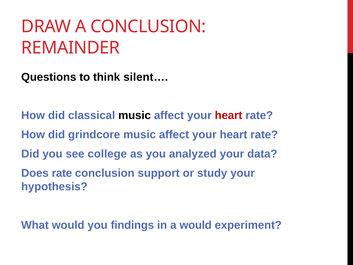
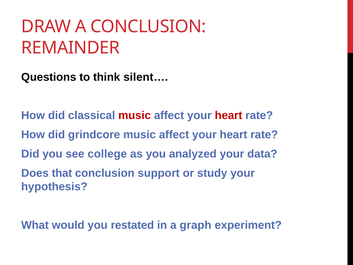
music at (135, 115) colour: black -> red
Does rate: rate -> that
findings: findings -> restated
a would: would -> graph
